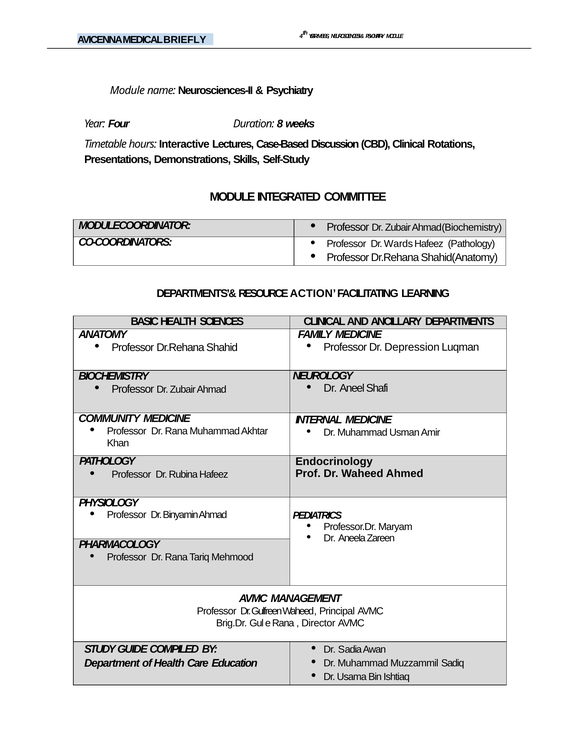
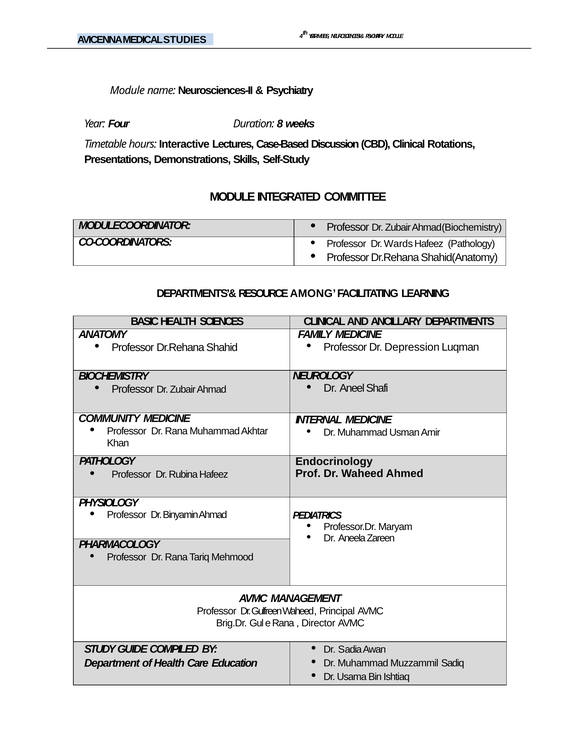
BRIEFLY: BRIEFLY -> STUDIES
ACTION: ACTION -> AMONG
